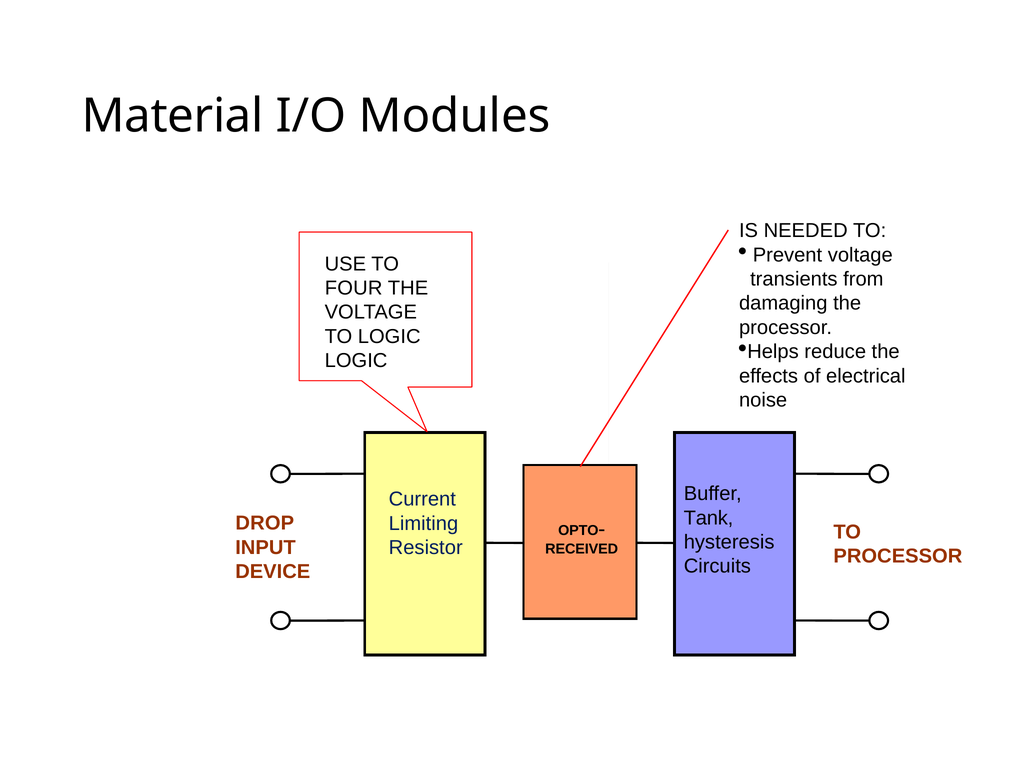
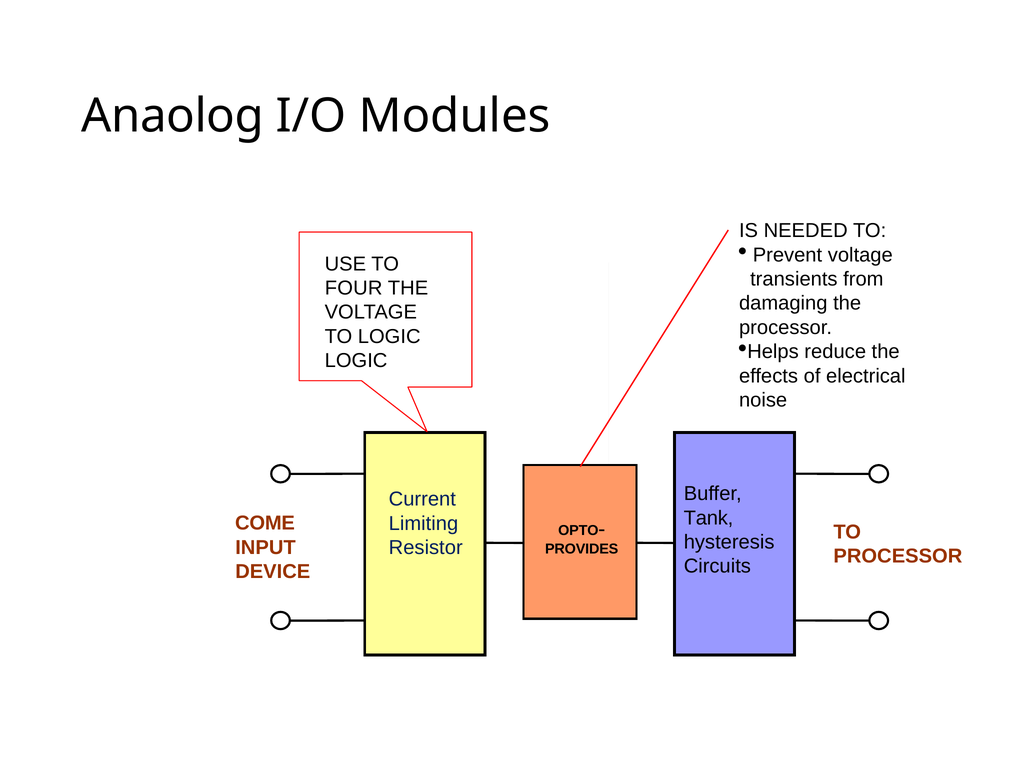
Material: Material -> Anaolog
DROP: DROP -> COME
RECEIVED: RECEIVED -> PROVIDES
